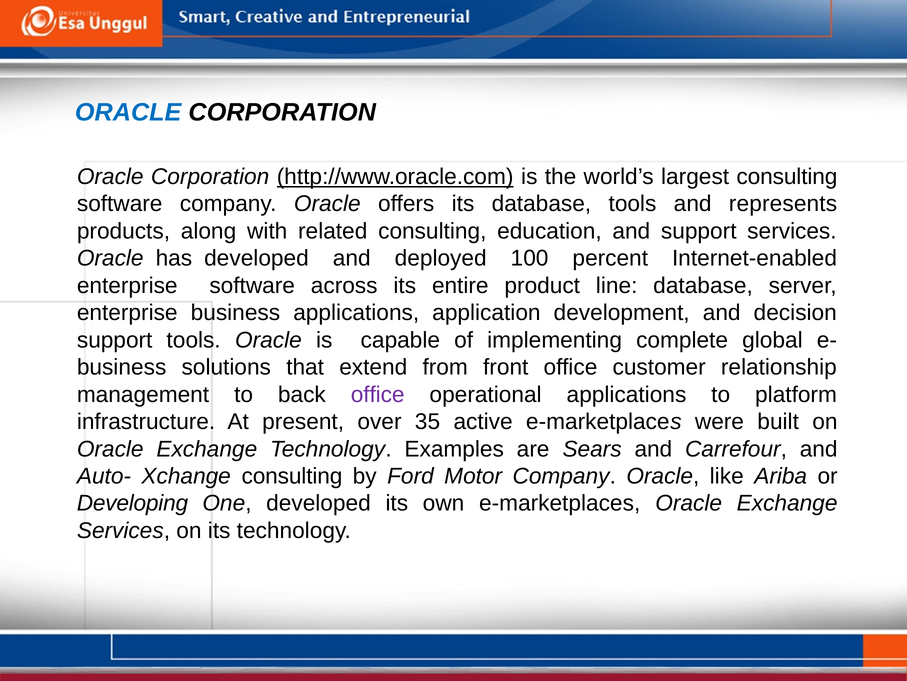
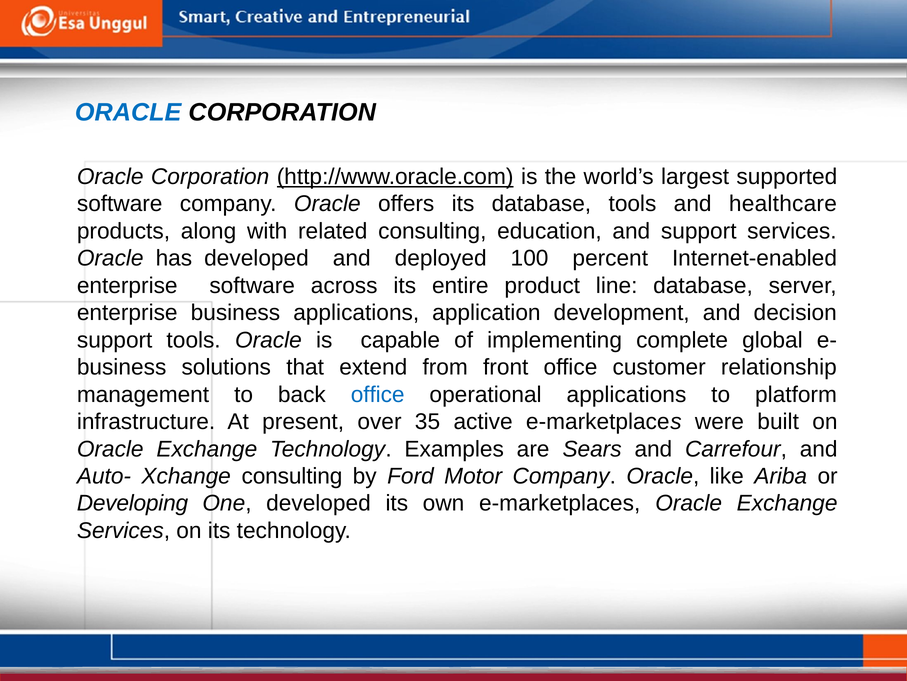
largest consulting: consulting -> supported
represents: represents -> healthcare
office at (378, 394) colour: purple -> blue
